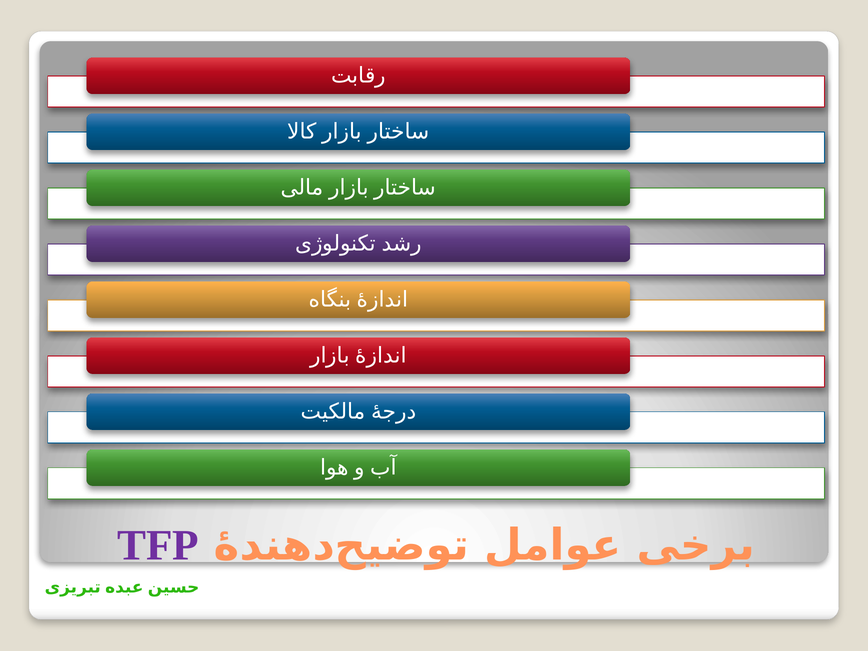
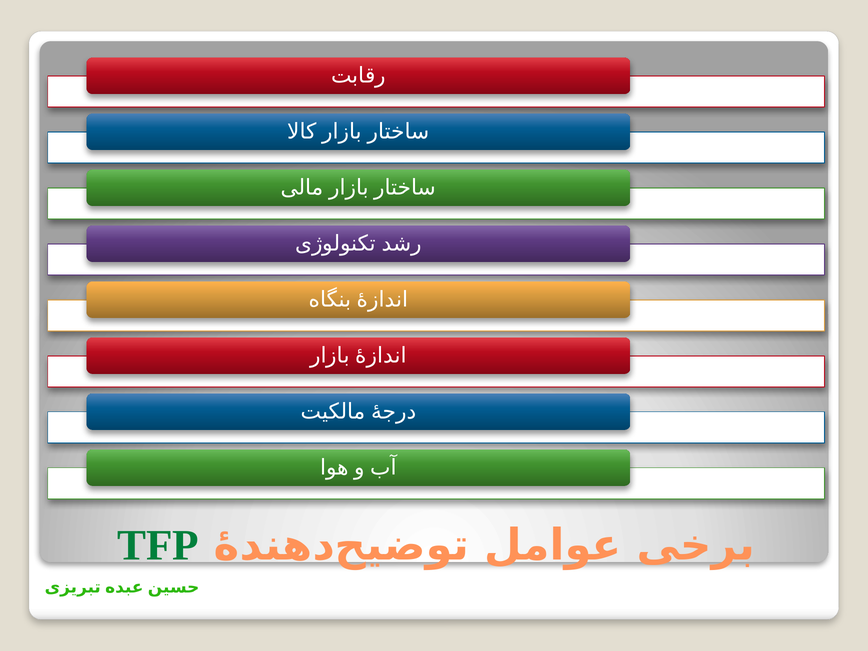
TFP colour: purple -> green
